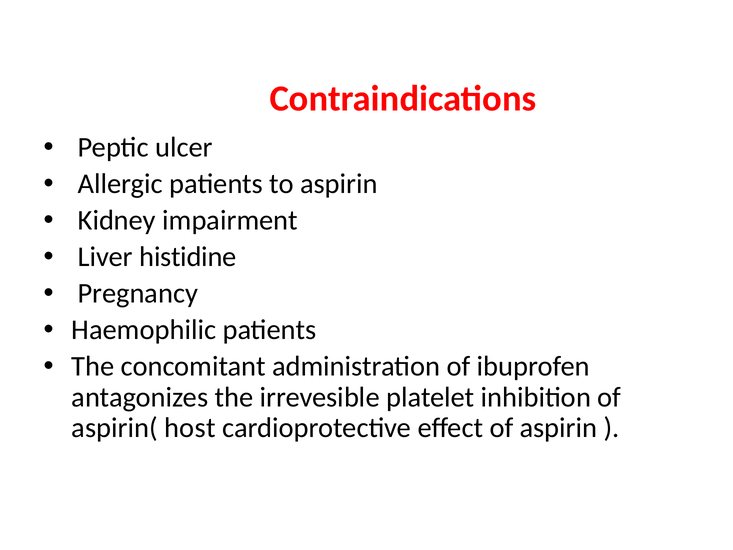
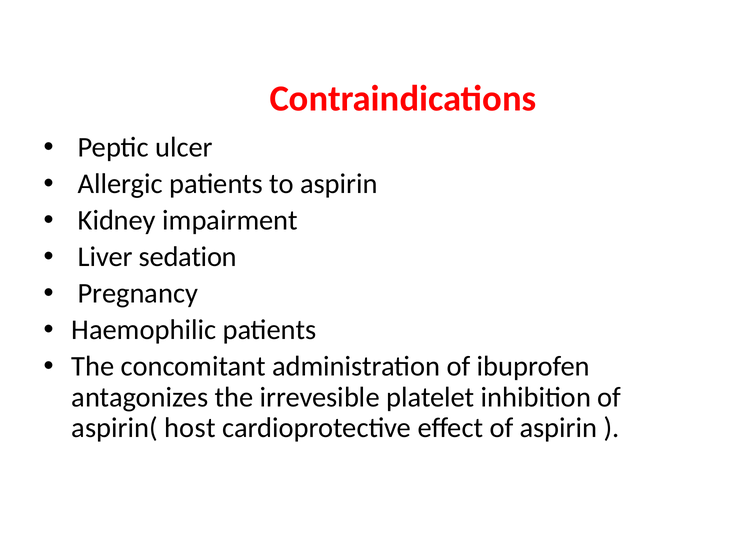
histidine: histidine -> sedation
